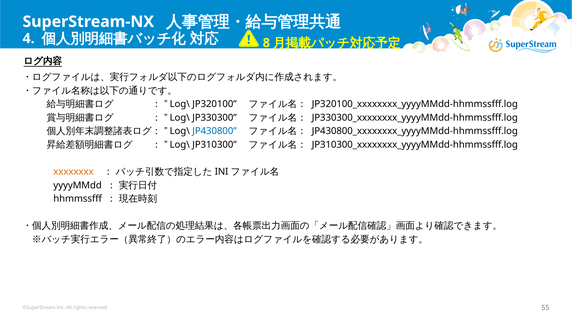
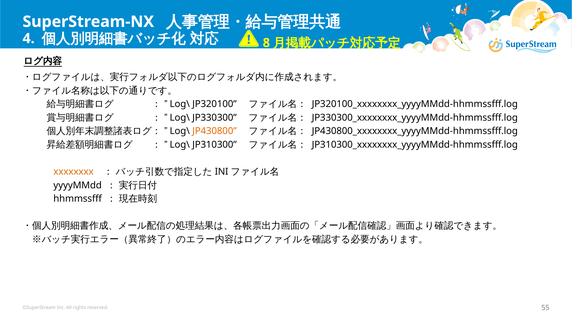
JP430800 colour: blue -> orange
